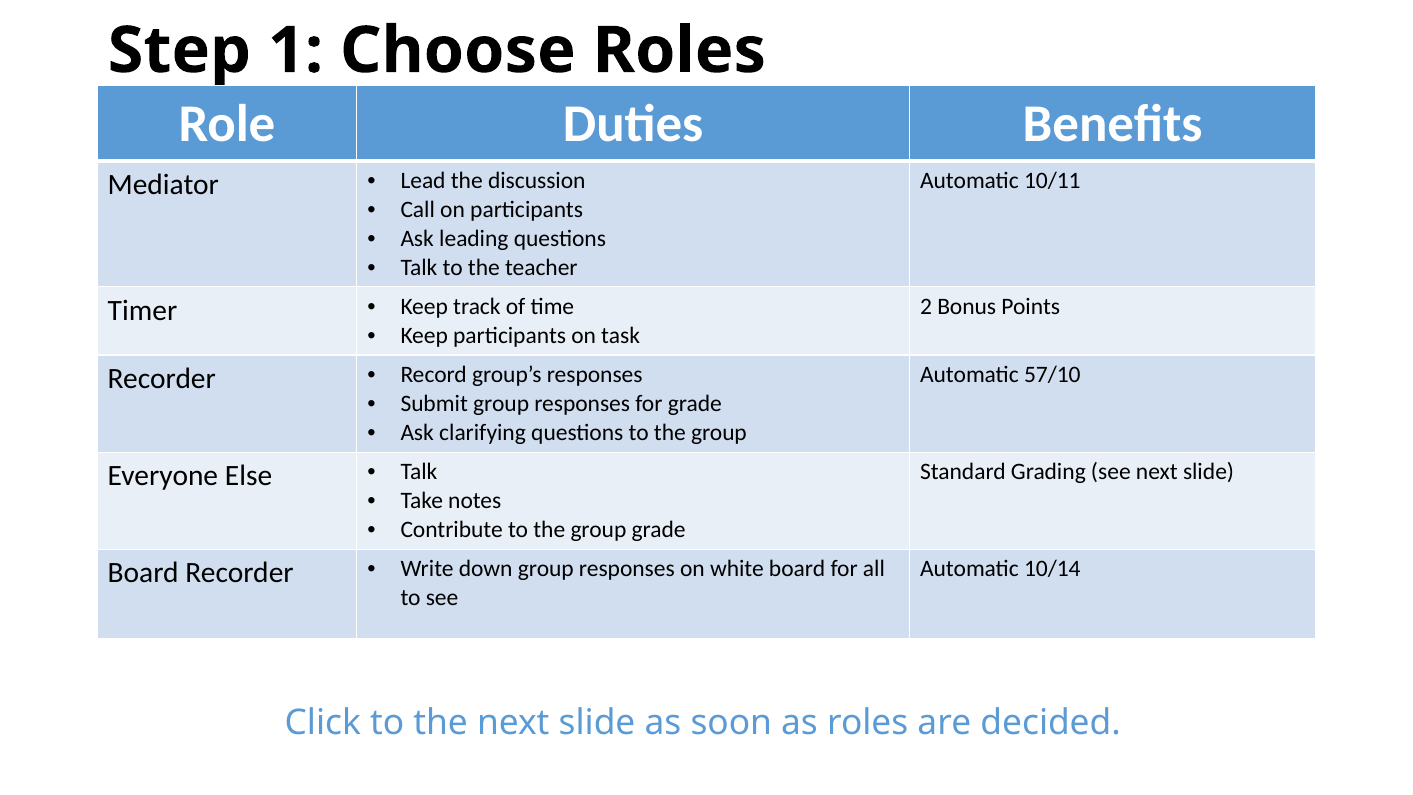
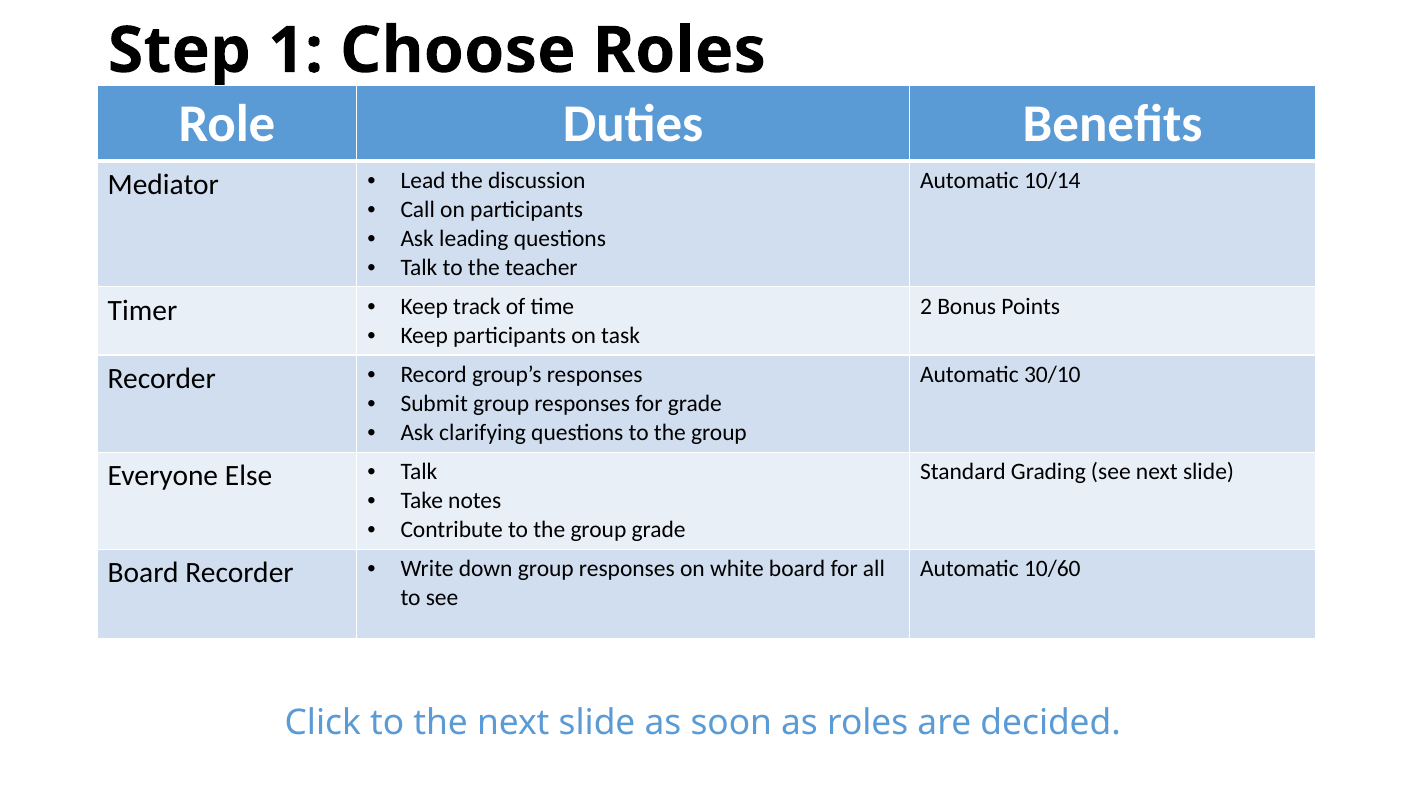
10/11: 10/11 -> 10/14
57/10: 57/10 -> 30/10
10/14: 10/14 -> 10/60
